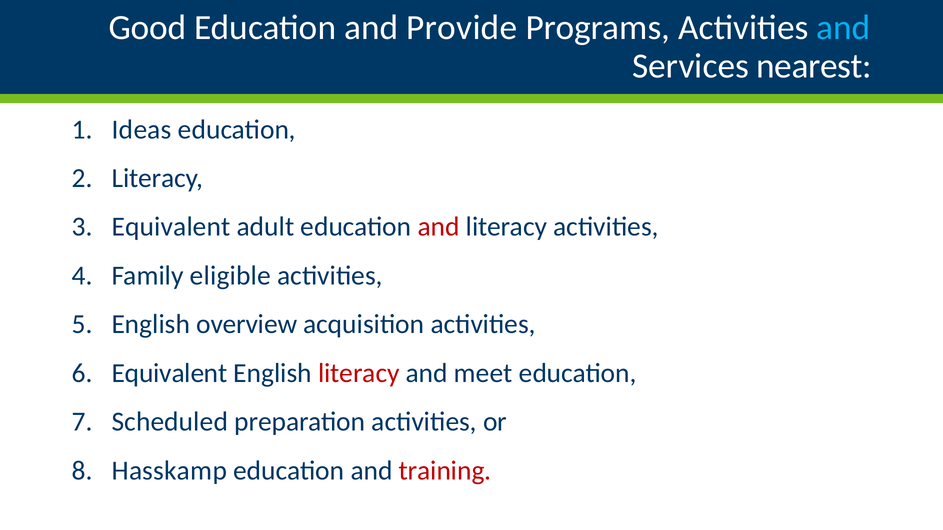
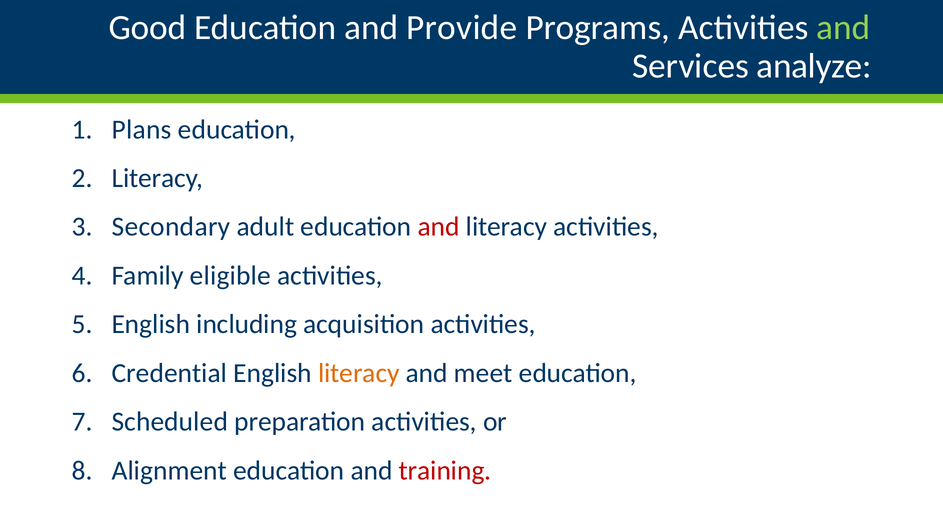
and at (843, 28) colour: light blue -> light green
nearest: nearest -> analyze
Ideas: Ideas -> Plans
Equivalent at (171, 227): Equivalent -> Secondary
overview: overview -> including
Equivalent at (170, 373): Equivalent -> Credential
literacy at (359, 373) colour: red -> orange
Hasskamp: Hasskamp -> Alignment
